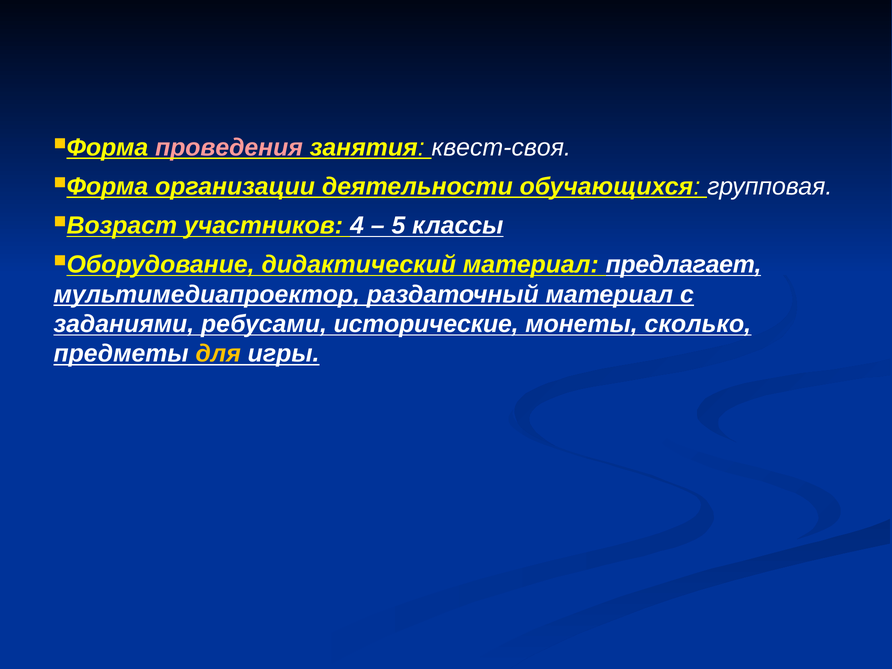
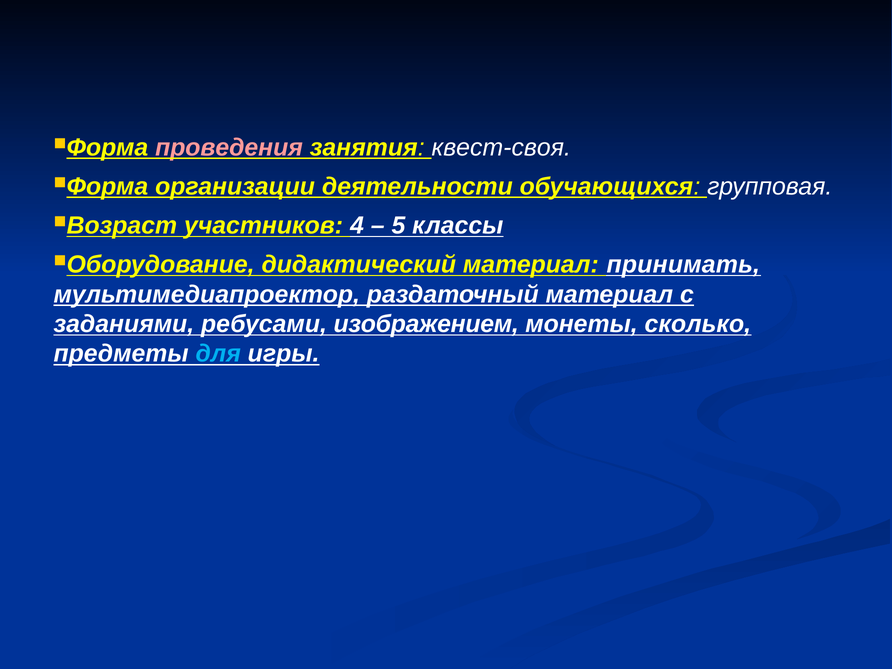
предлагает: предлагает -> принимать
исторические: исторические -> изображением
для colour: yellow -> light blue
